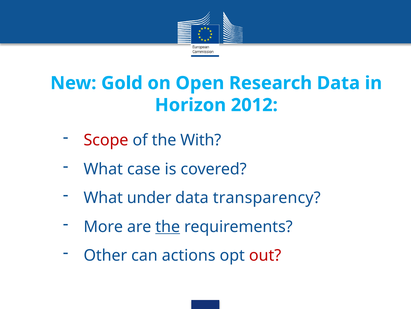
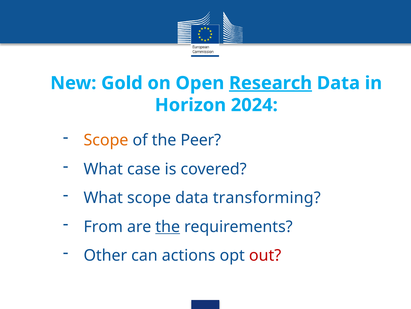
Research underline: none -> present
2012: 2012 -> 2024
Scope at (106, 140) colour: red -> orange
With: With -> Peer
What under: under -> scope
transparency: transparency -> transforming
More: More -> From
